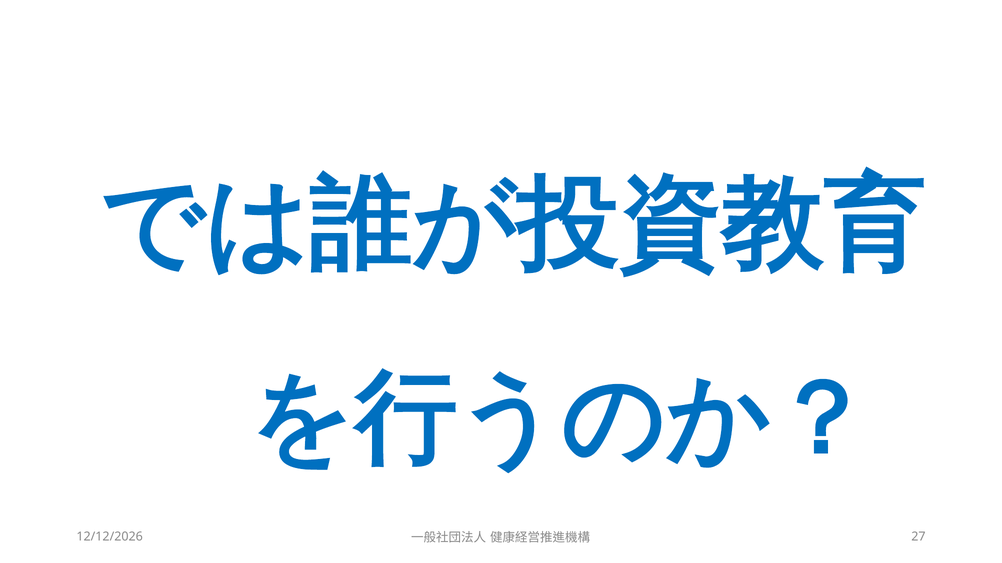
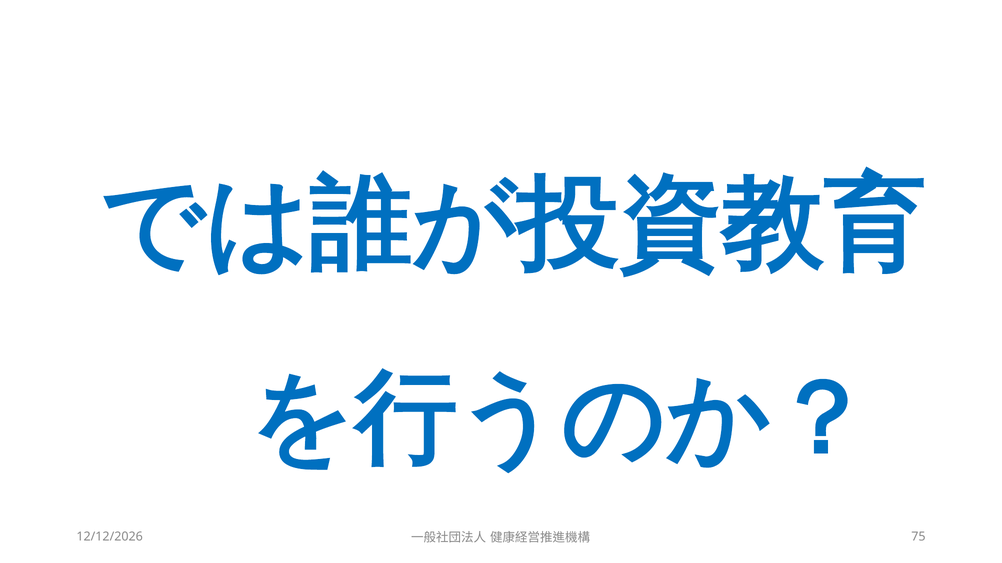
27: 27 -> 75
